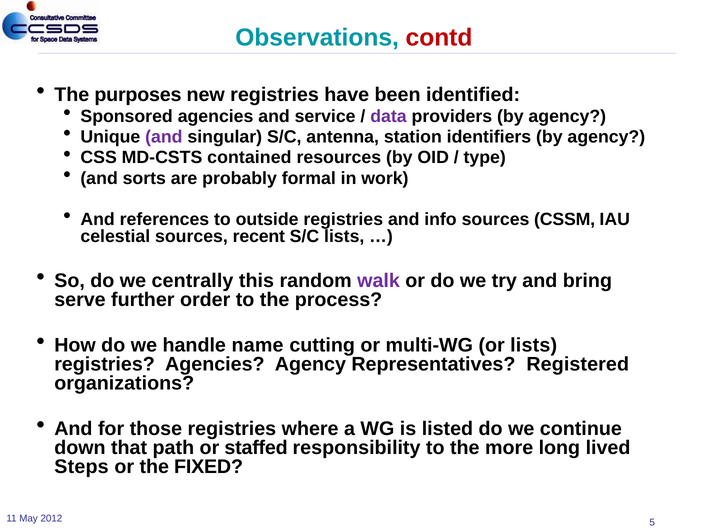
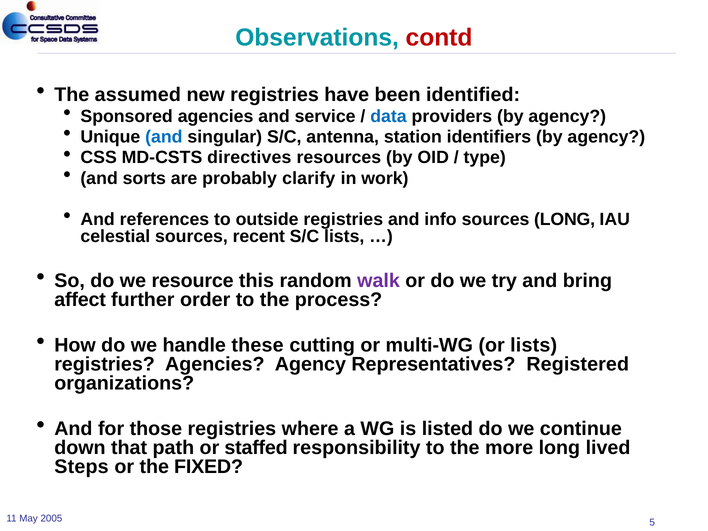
purposes: purposes -> assumed
data colour: purple -> blue
and at (164, 137) colour: purple -> blue
contained: contained -> directives
formal: formal -> clarify
sources CSSM: CSSM -> LONG
centrally: centrally -> resource
serve: serve -> affect
name: name -> these
2012: 2012 -> 2005
